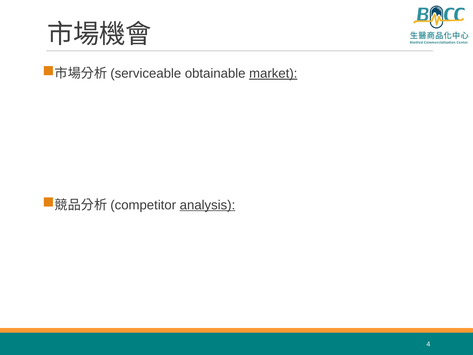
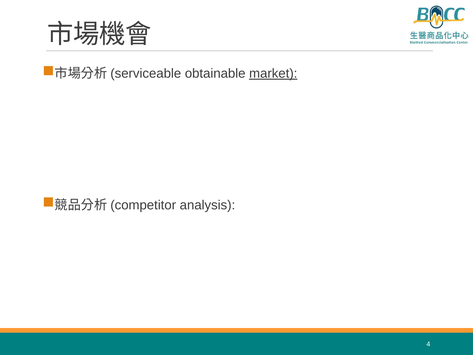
analysis underline: present -> none
